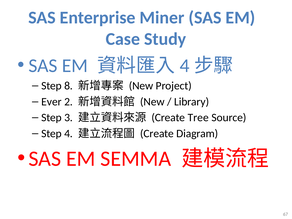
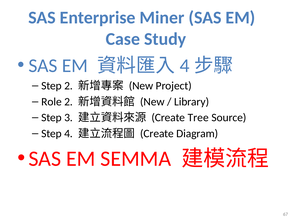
Step 8: 8 -> 2
Ever: Ever -> Role
